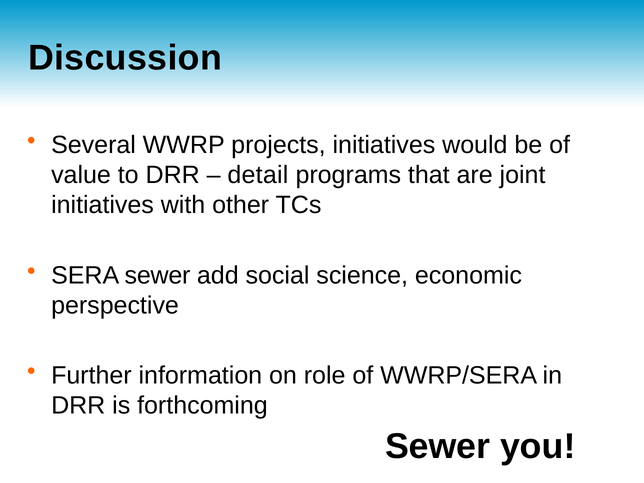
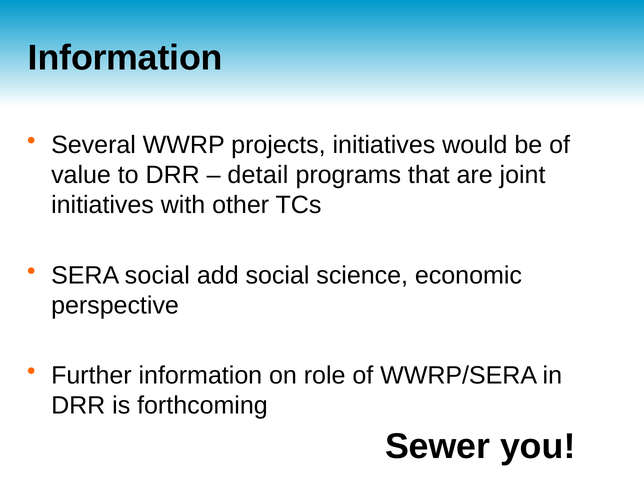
Discussion at (125, 58): Discussion -> Information
SERA sewer: sewer -> social
